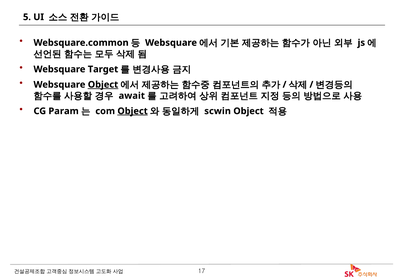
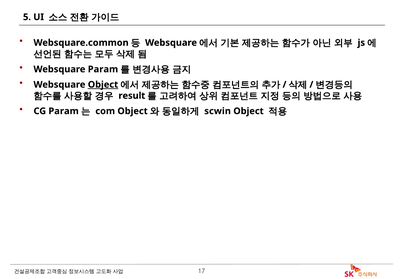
Websquare Target: Target -> Param
await: await -> result
Object at (133, 111) underline: present -> none
